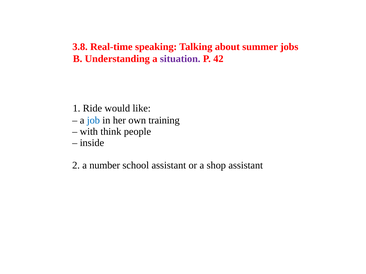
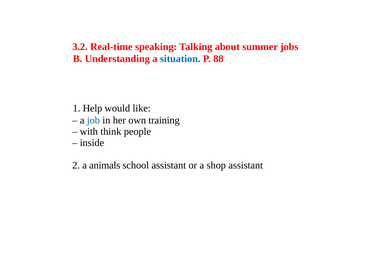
3.8: 3.8 -> 3.2
situation colour: purple -> blue
42: 42 -> 88
Ride: Ride -> Help
number: number -> animals
